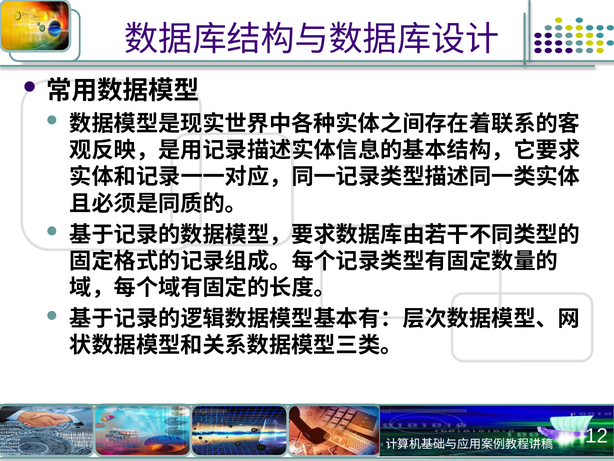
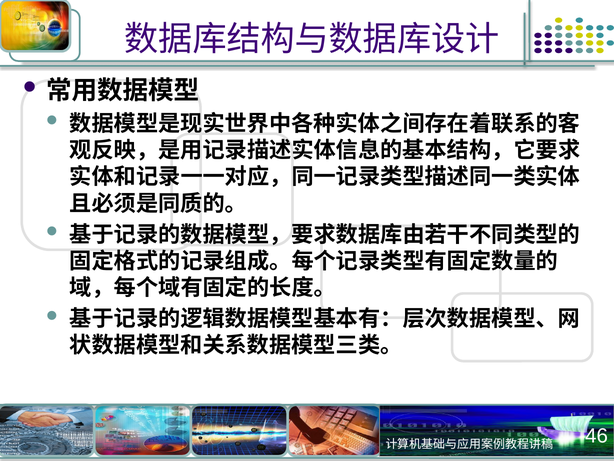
12: 12 -> 46
